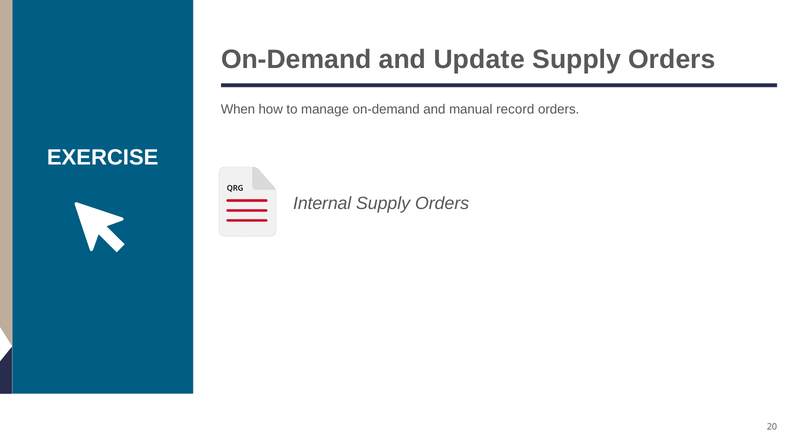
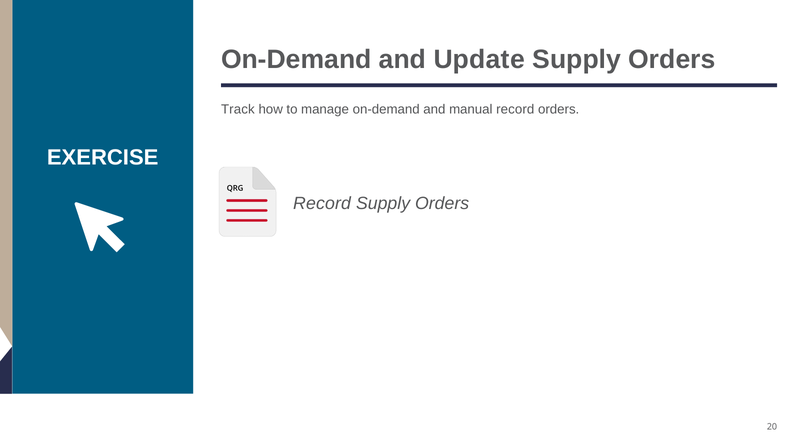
When: When -> Track
Internal at (322, 204): Internal -> Record
